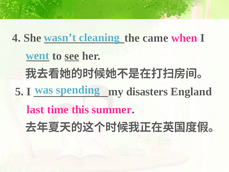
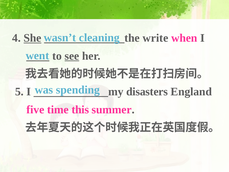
She underline: none -> present
came: came -> write
last: last -> five
